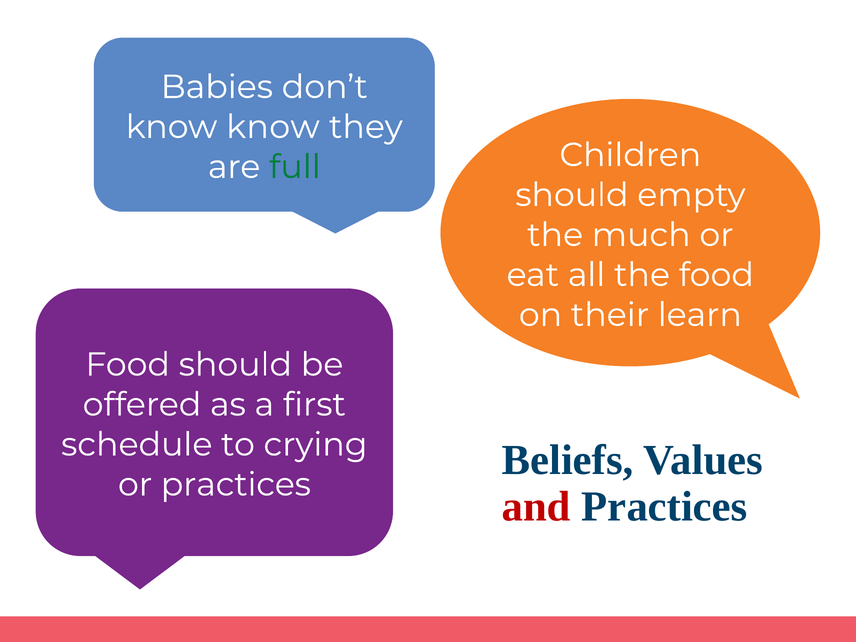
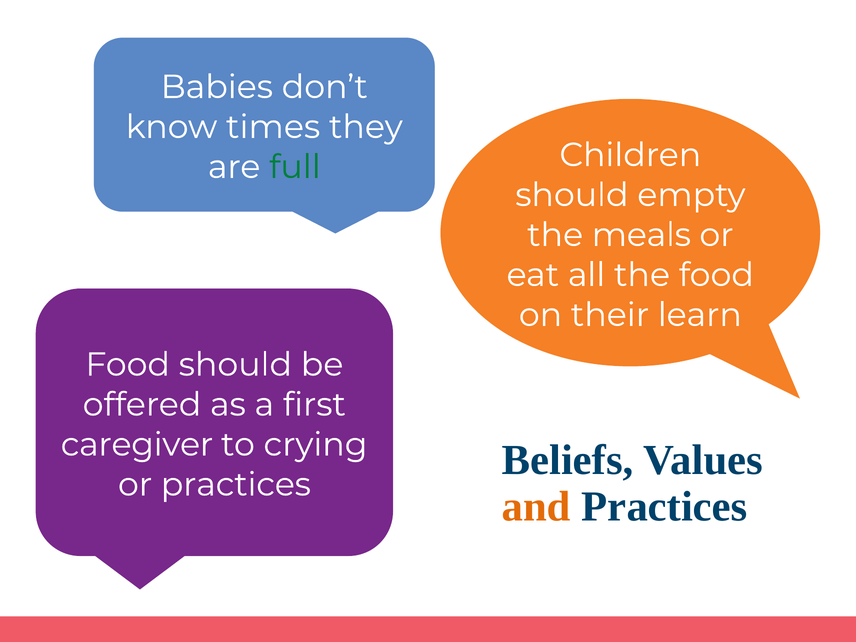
know know: know -> times
much: much -> meals
schedule: schedule -> caregiver
and colour: red -> orange
